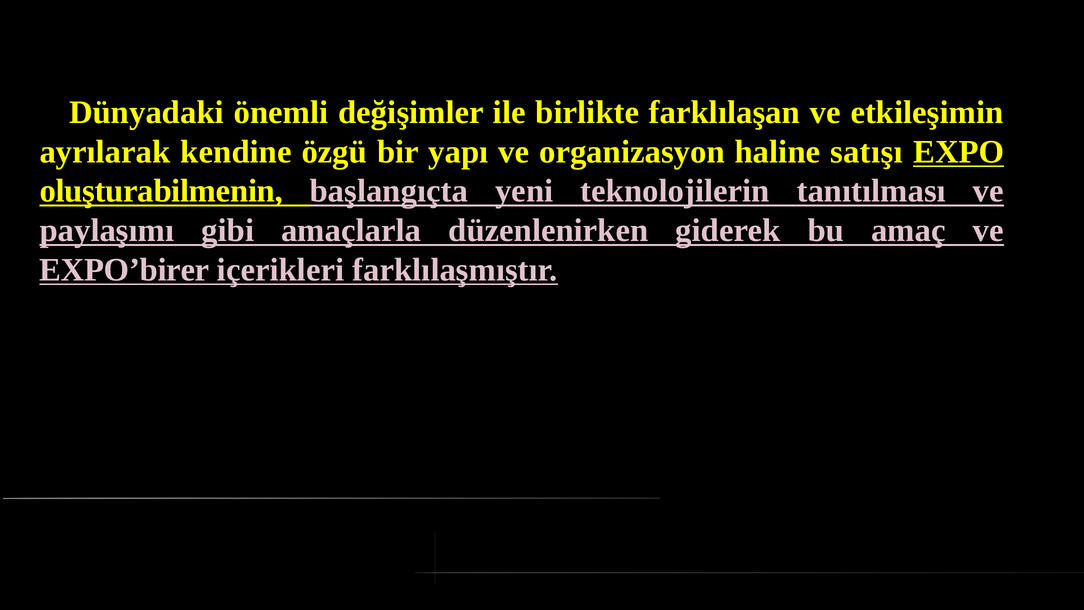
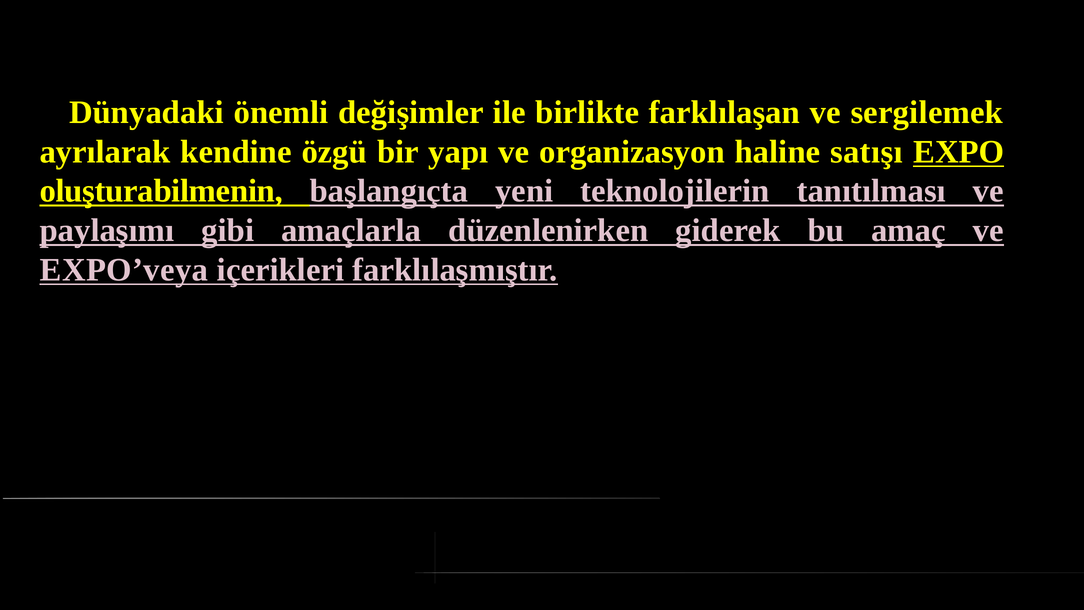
etkileşimin: etkileşimin -> sergilemek
EXPO’birer: EXPO’birer -> EXPO’veya
